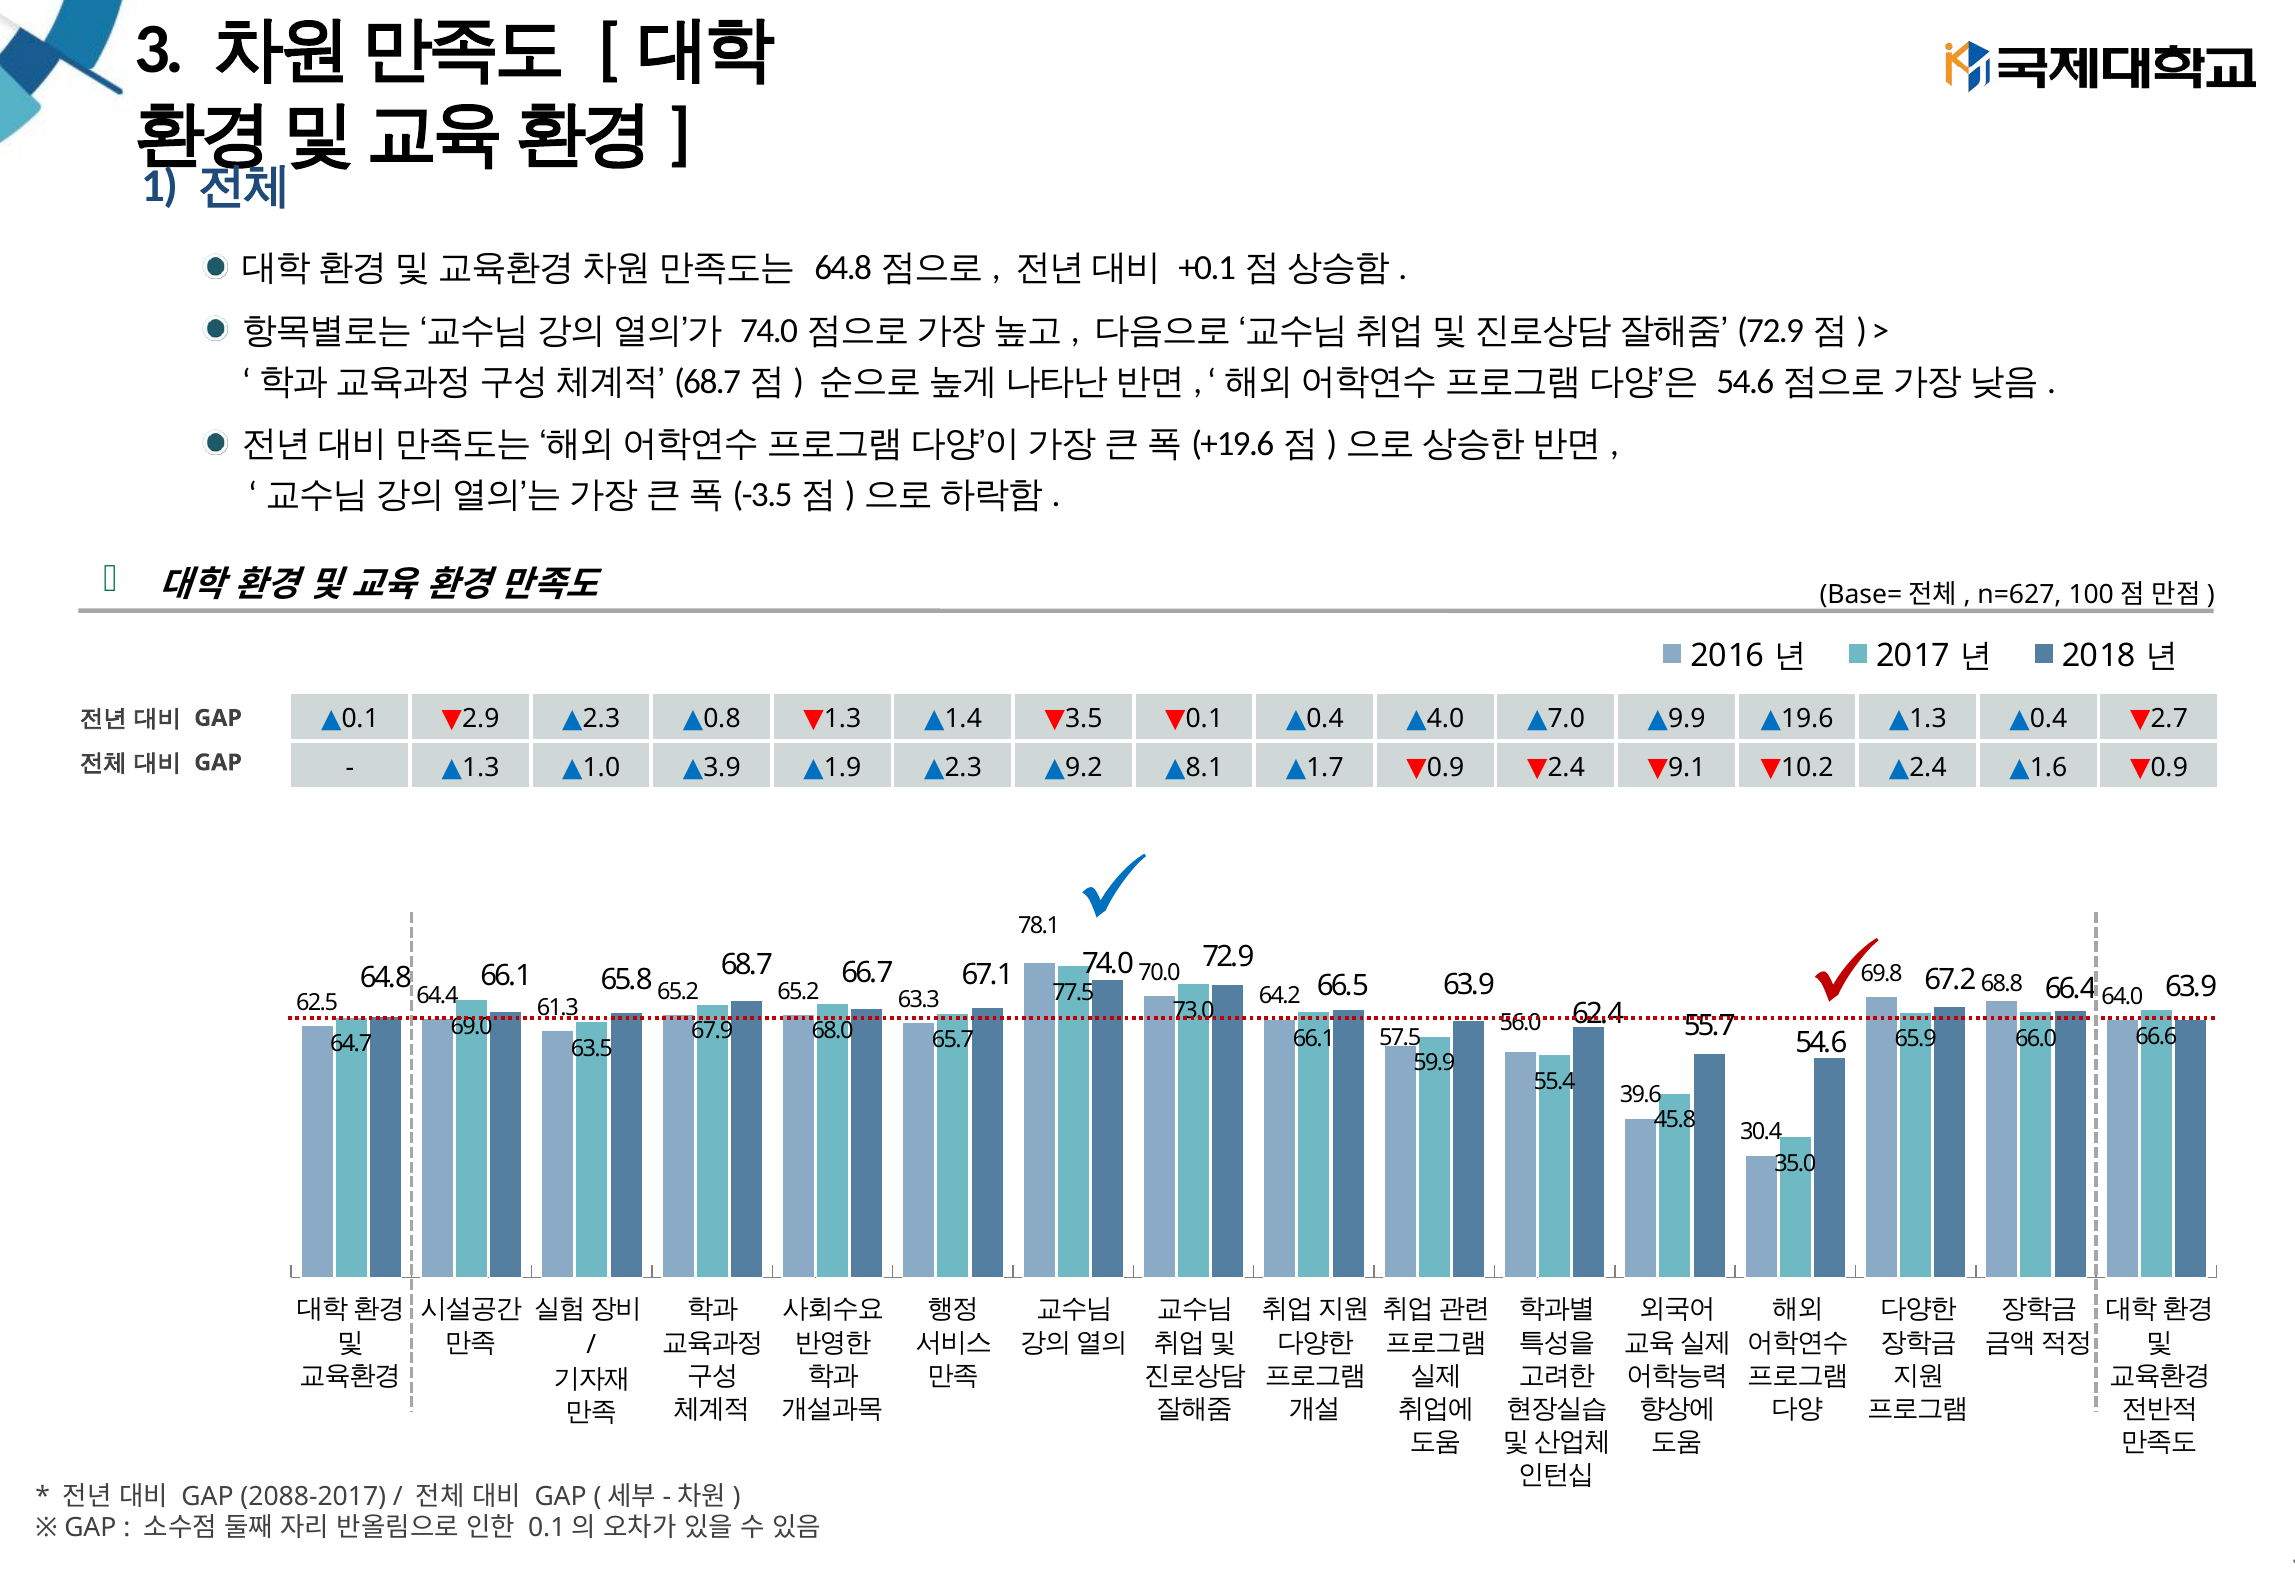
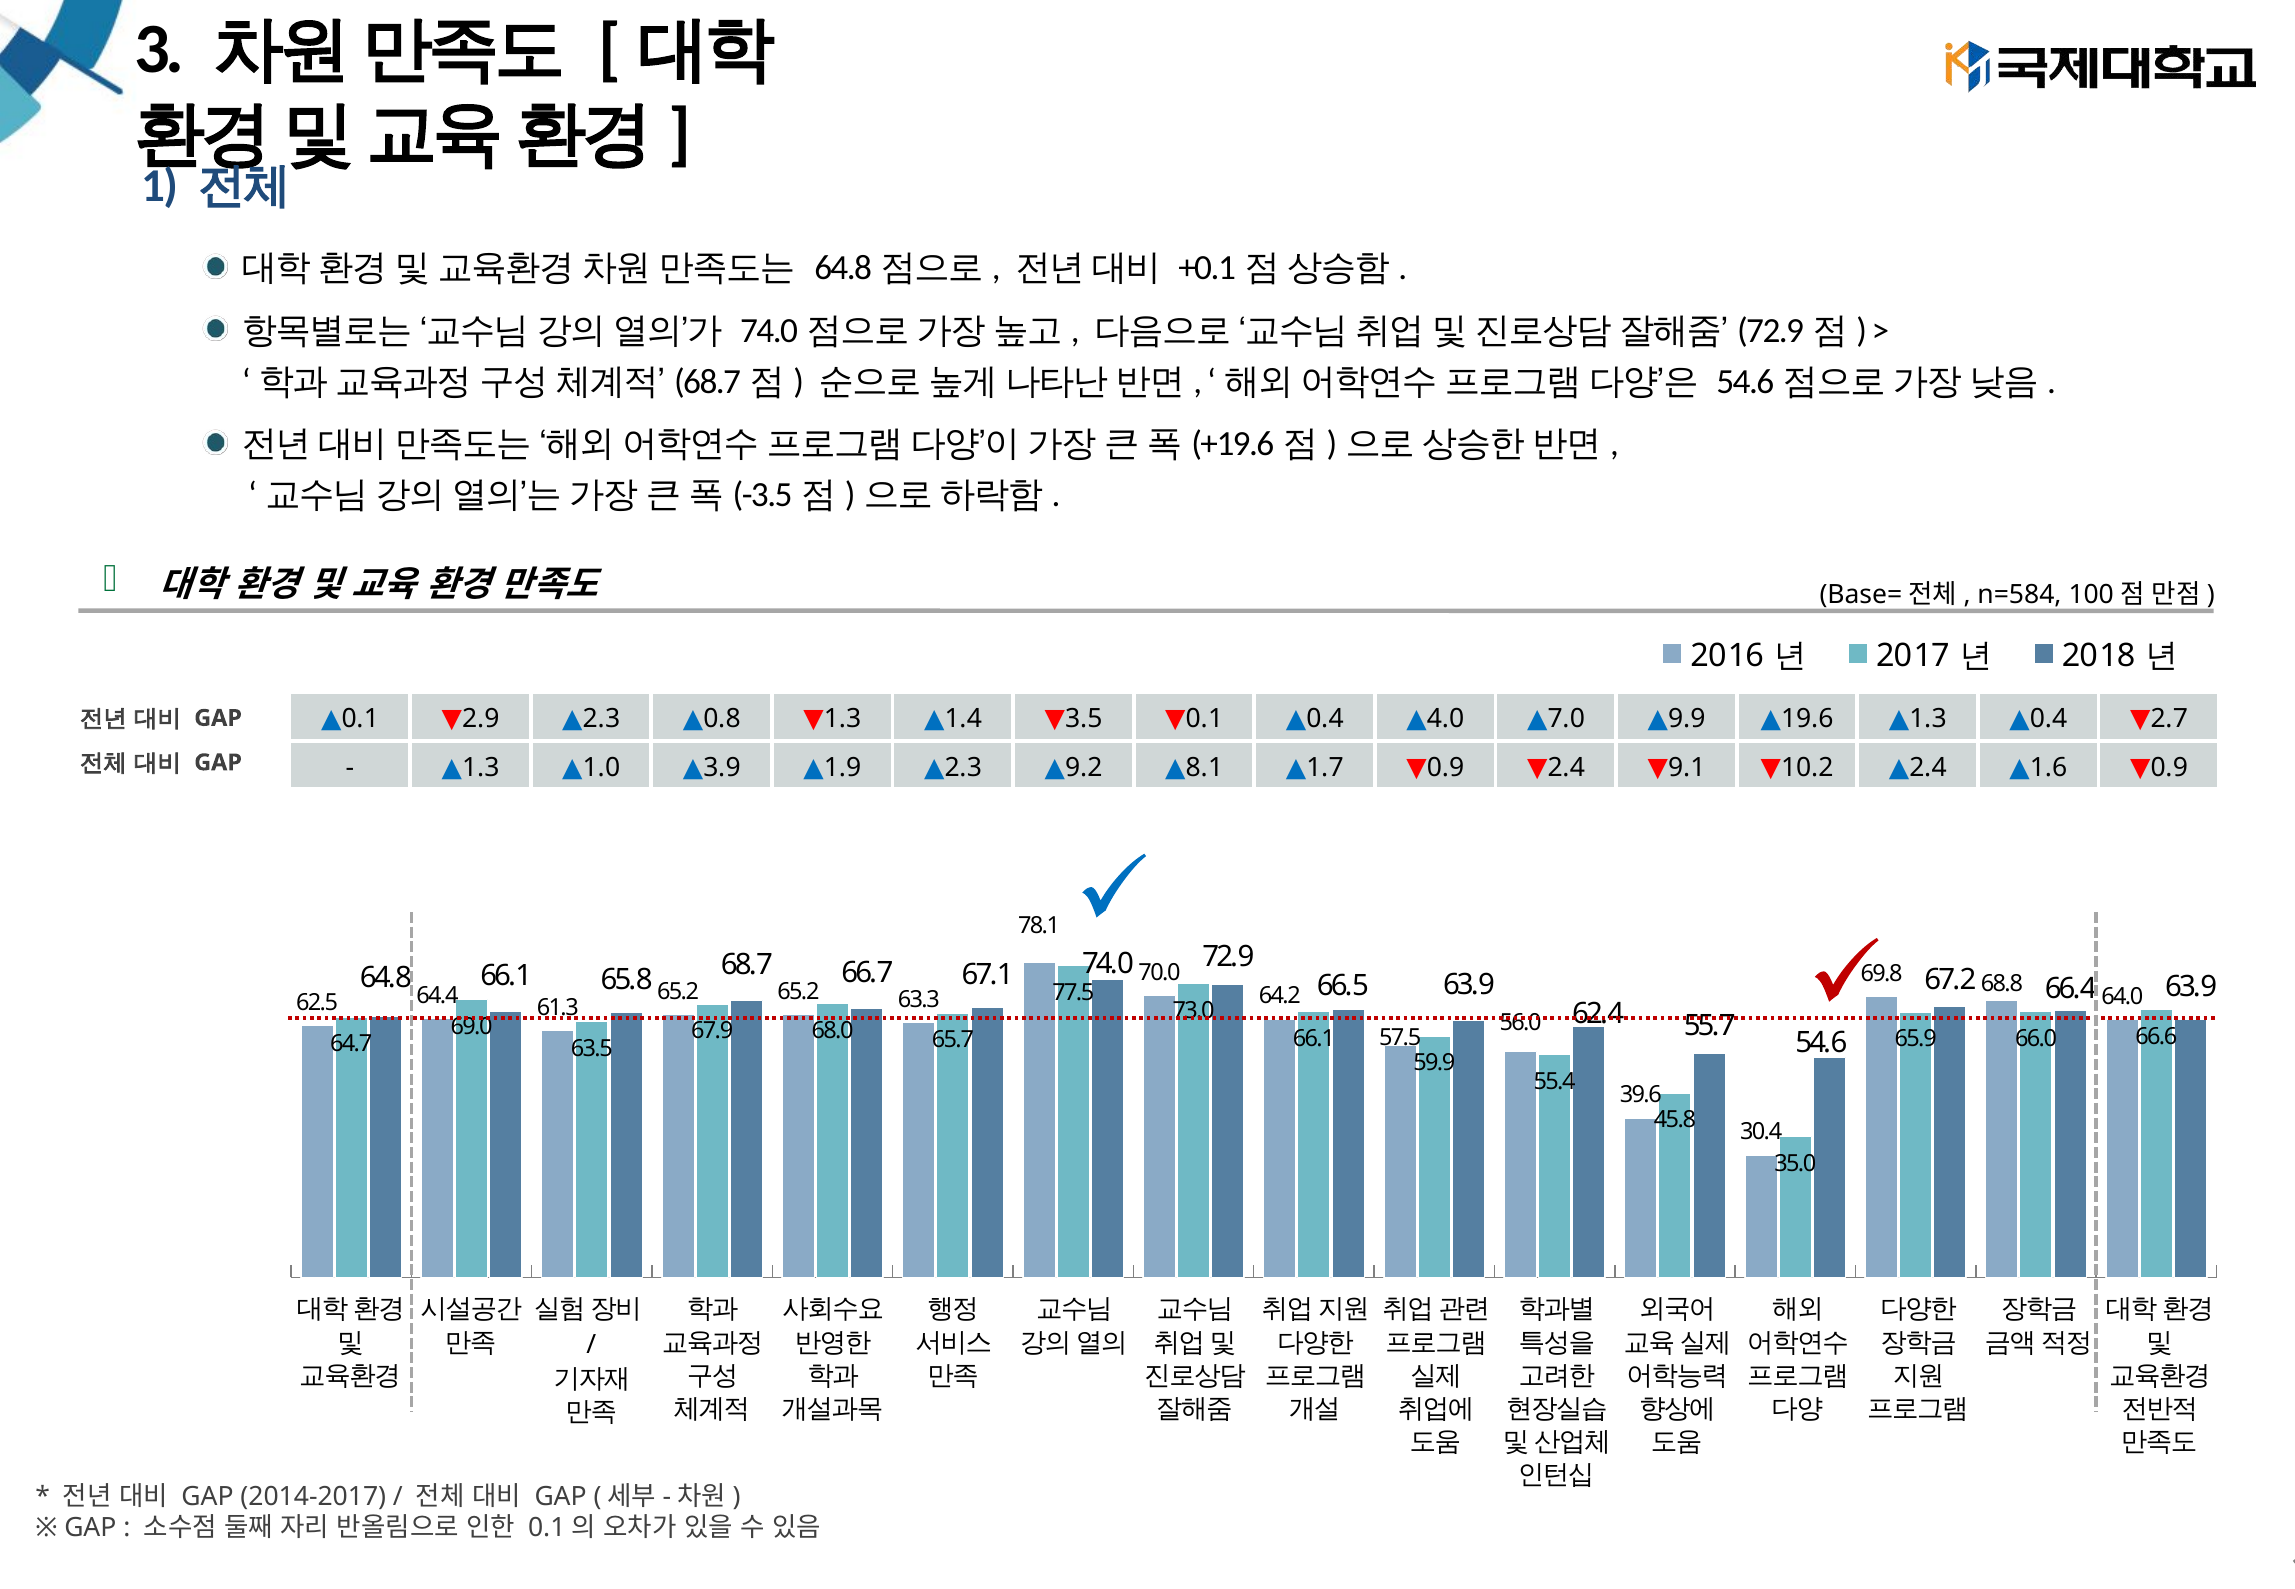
n=627: n=627 -> n=584
2088-2017: 2088-2017 -> 2014-2017
